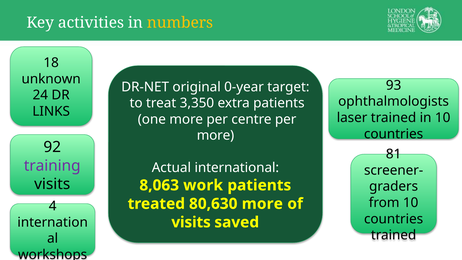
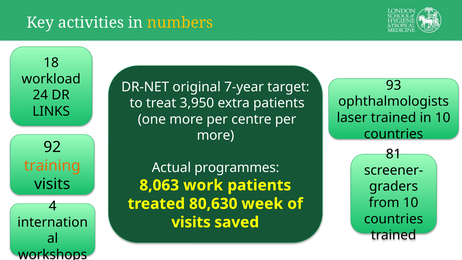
unknown: unknown -> workload
0-year: 0-year -> 7-year
3,350: 3,350 -> 3,950
training colour: purple -> orange
international: international -> programmes
80,630 more: more -> week
